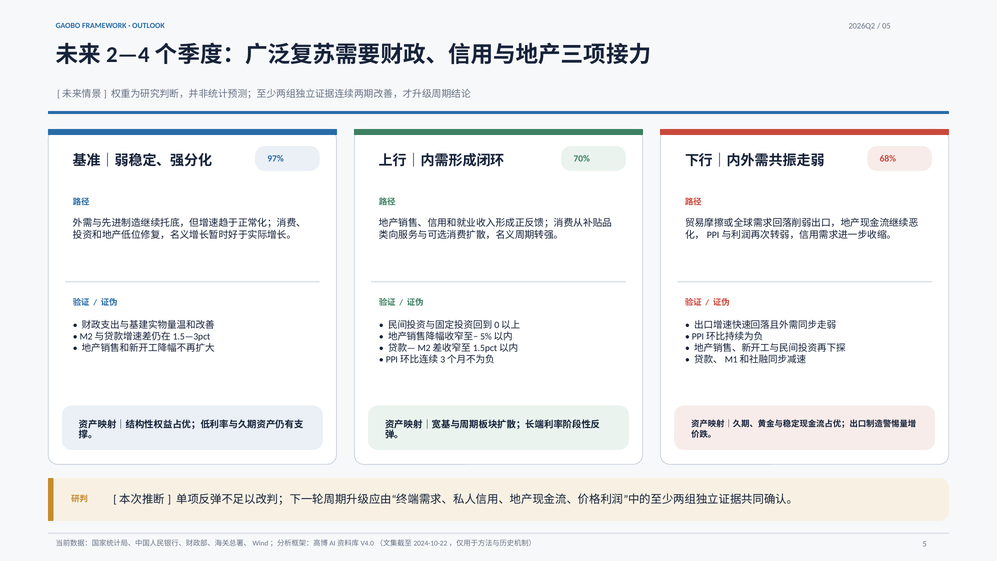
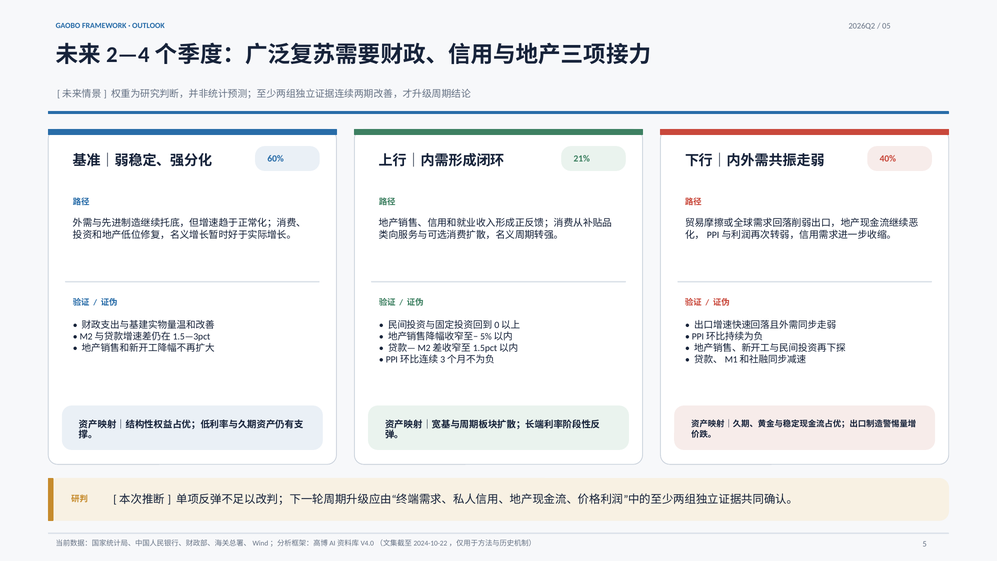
97%: 97% -> 60%
70%: 70% -> 21%
68%: 68% -> 40%
